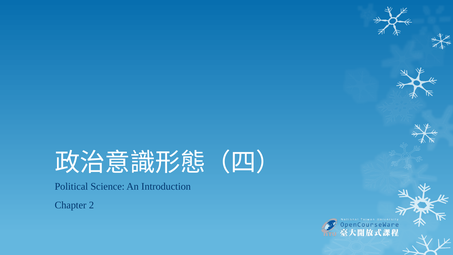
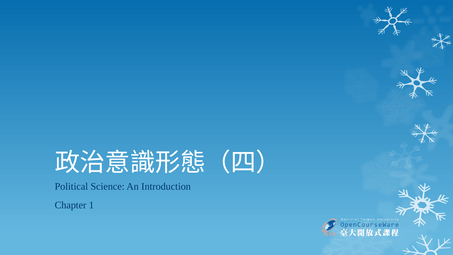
2: 2 -> 1
